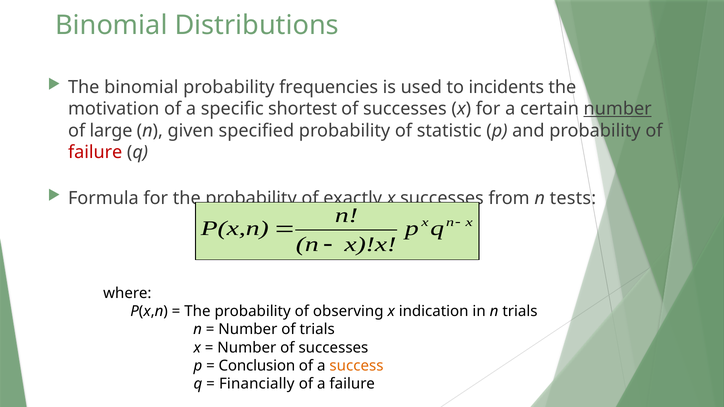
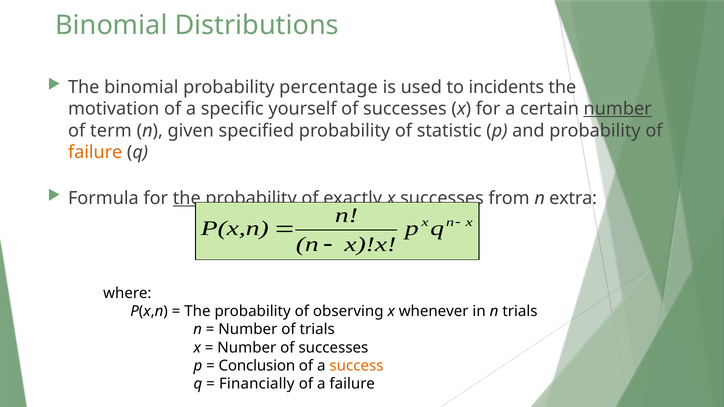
frequencies: frequencies -> percentage
shortest: shortest -> yourself
large: large -> term
failure at (95, 152) colour: red -> orange
the at (187, 198) underline: none -> present
tests: tests -> extra
indication: indication -> whenever
